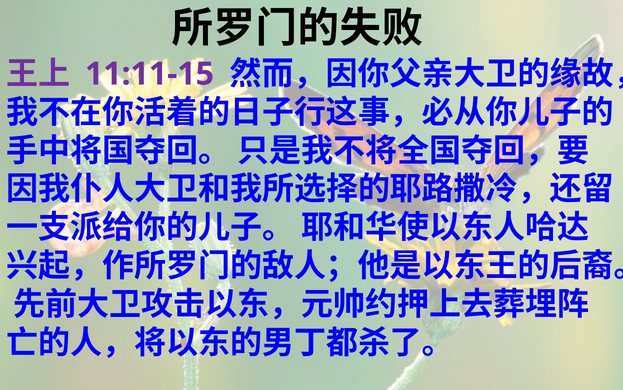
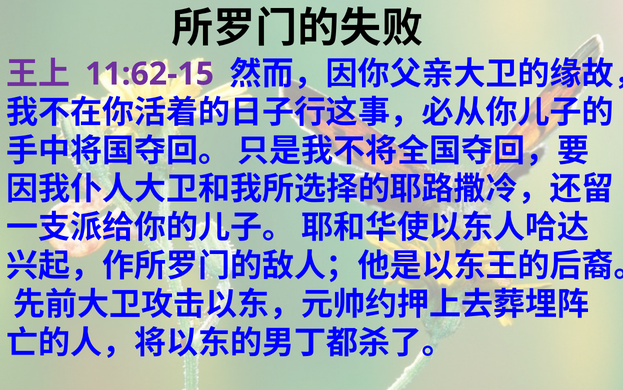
11:11-15: 11:11-15 -> 11:62-15
